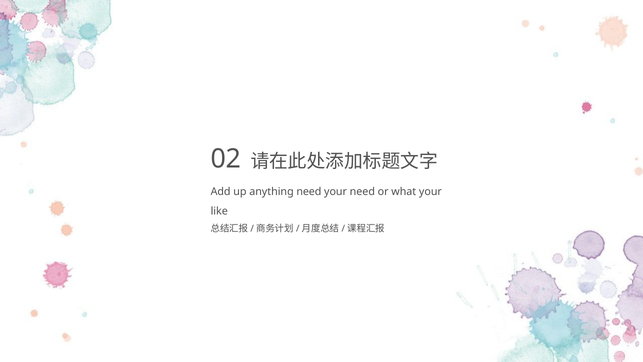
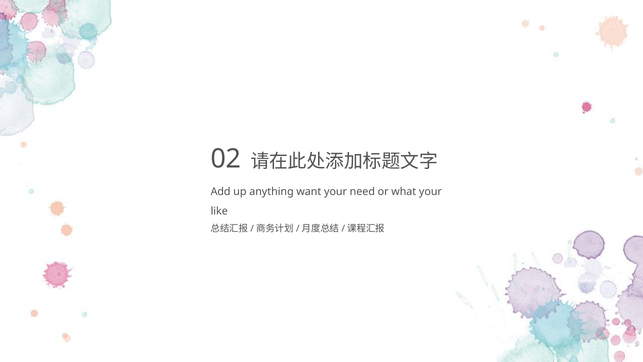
anything need: need -> want
